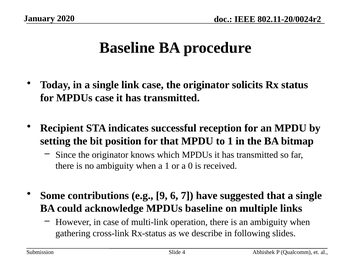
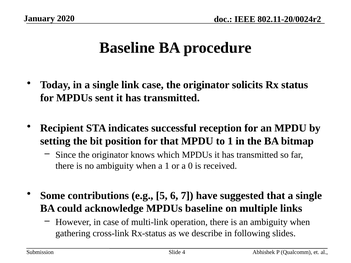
MPDUs case: case -> sent
9: 9 -> 5
